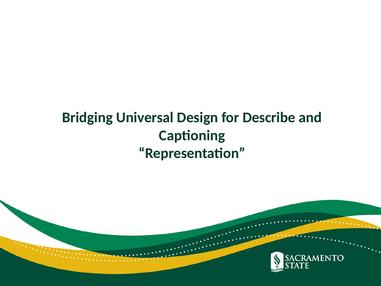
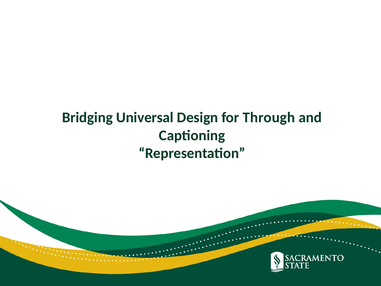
Describe: Describe -> Through
